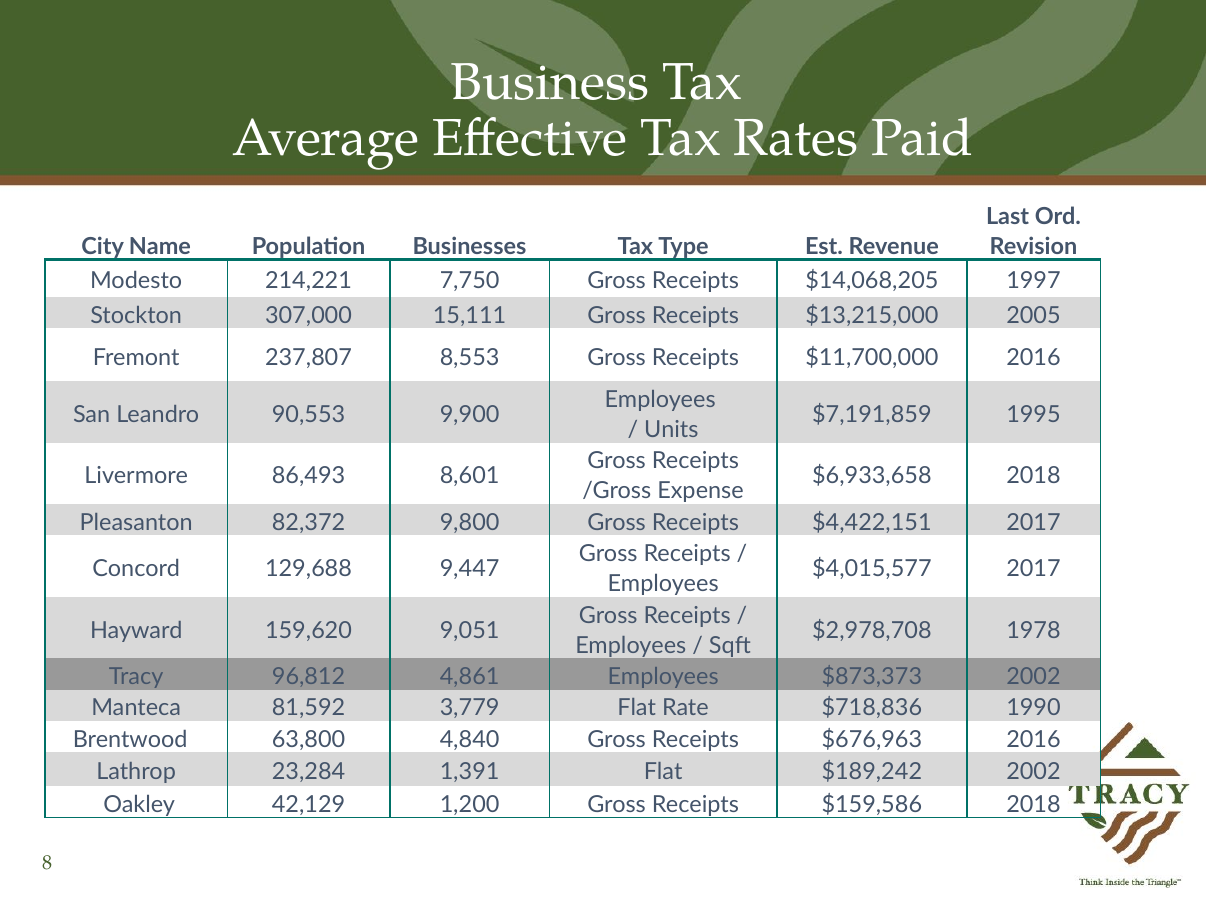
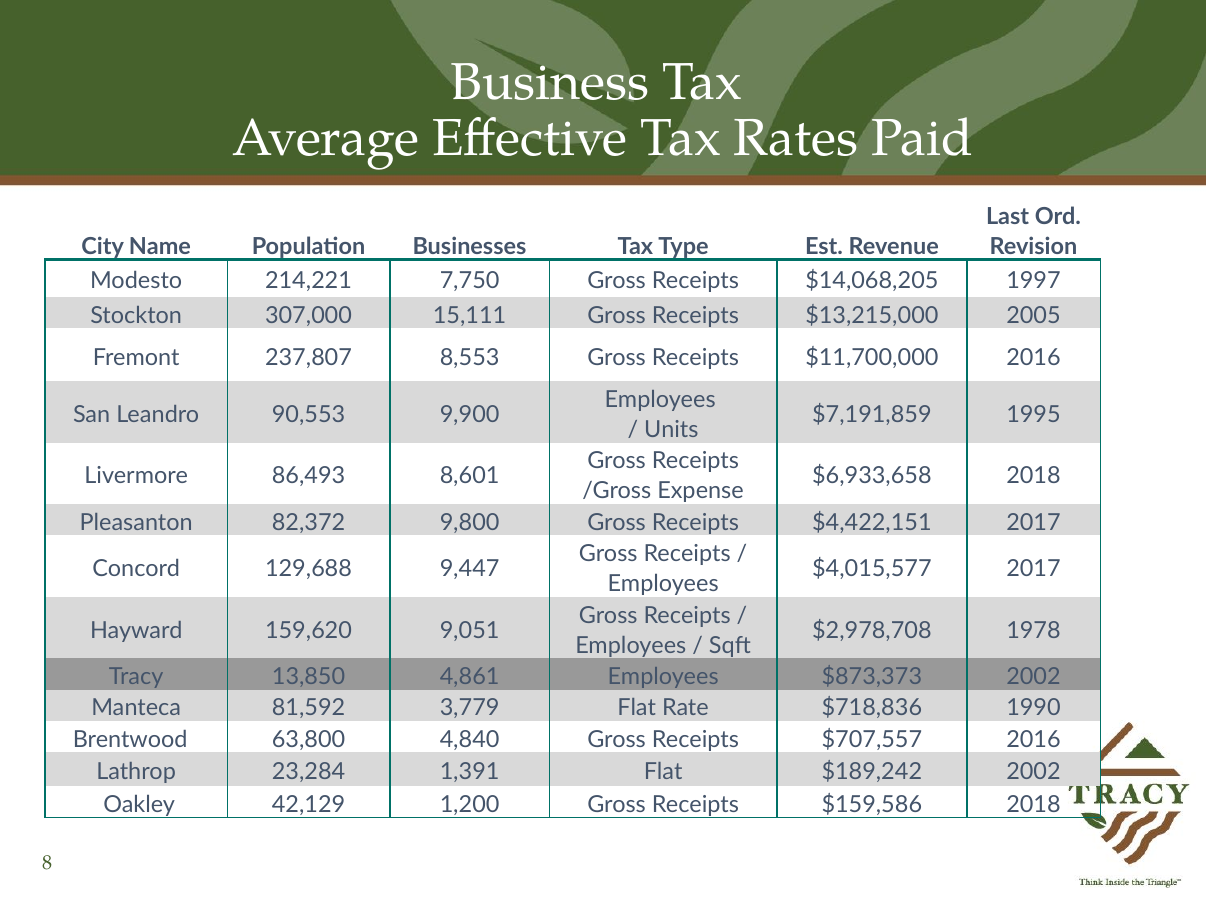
96,812: 96,812 -> 13,850
$676,963: $676,963 -> $707,557
